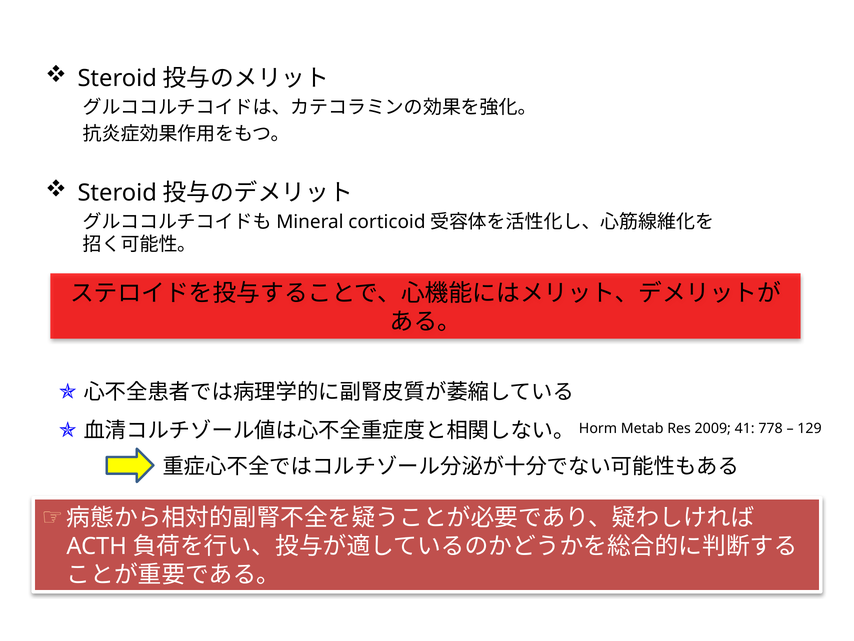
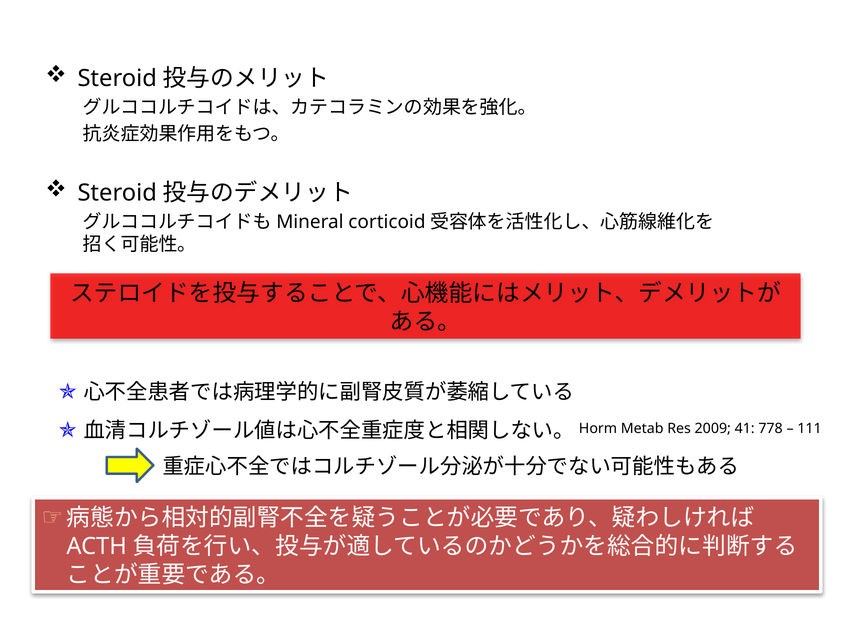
129: 129 -> 111
